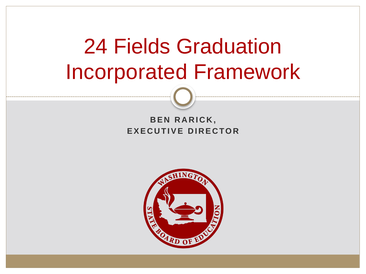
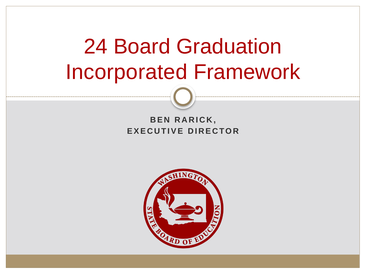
Fields: Fields -> Board
